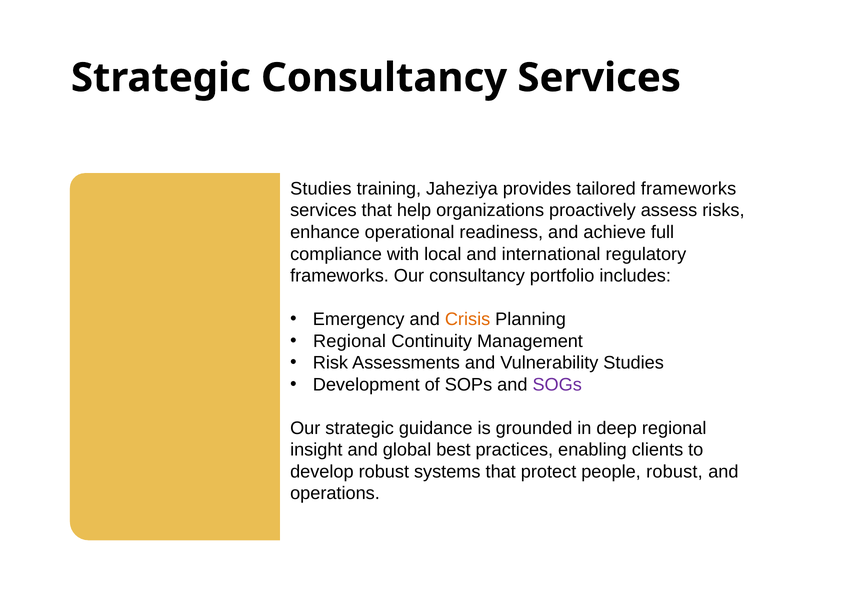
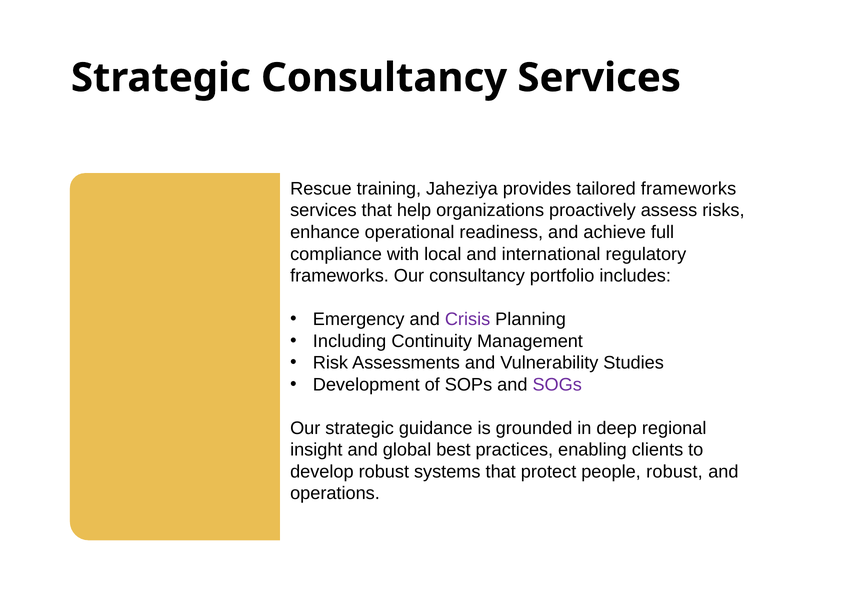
Studies at (321, 189): Studies -> Rescue
Crisis colour: orange -> purple
Regional at (350, 341): Regional -> Including
